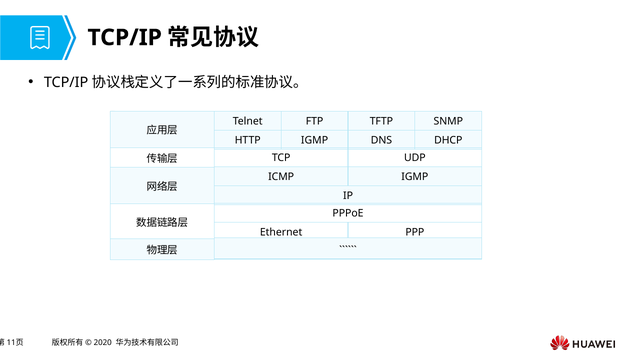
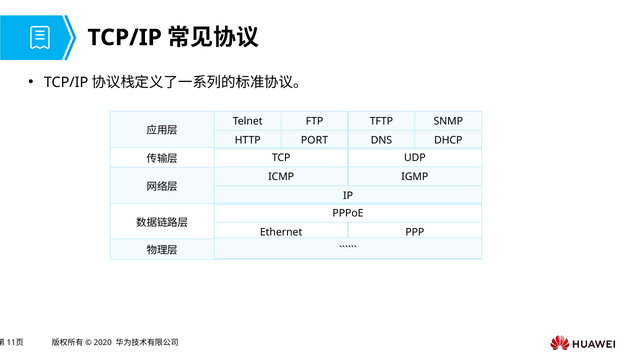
HTTP IGMP: IGMP -> PORT
